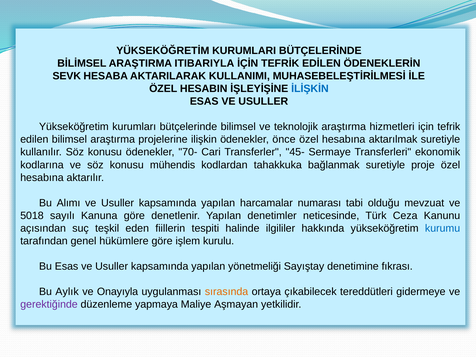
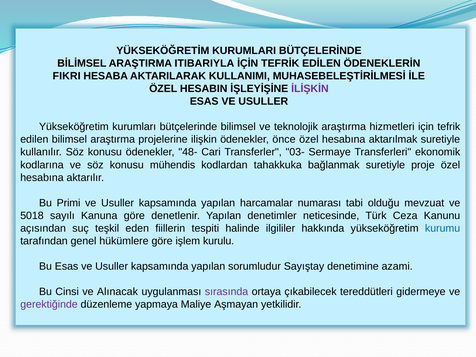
SEVK: SEVK -> FIKRI
İLİŞKİN colour: blue -> purple
70-: 70- -> 48-
45-: 45- -> 03-
Alımı: Alımı -> Primi
yönetmeliği: yönetmeliği -> sorumludur
fıkrası: fıkrası -> azami
Aylık: Aylık -> Cinsi
Onayıyla: Onayıyla -> Alınacak
sırasında colour: orange -> purple
